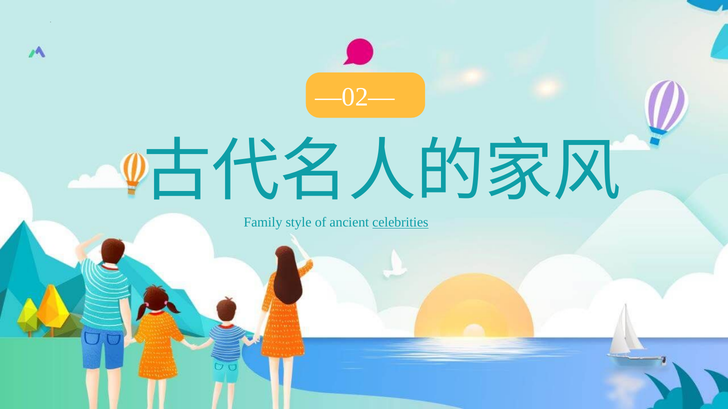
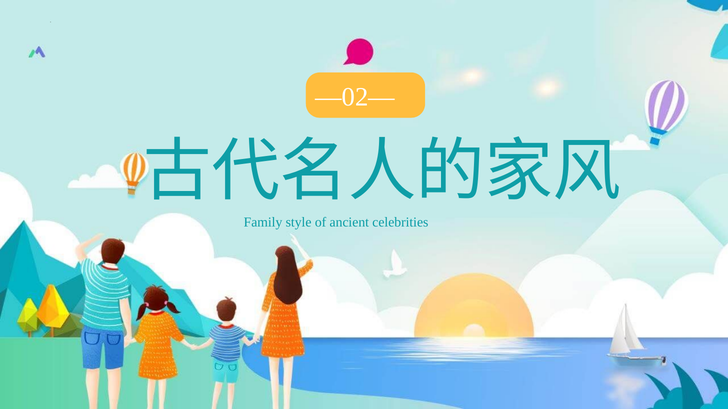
celebrities underline: present -> none
